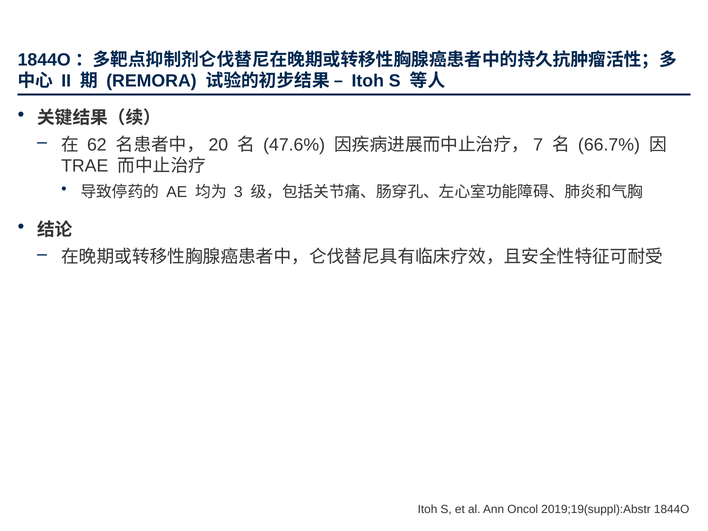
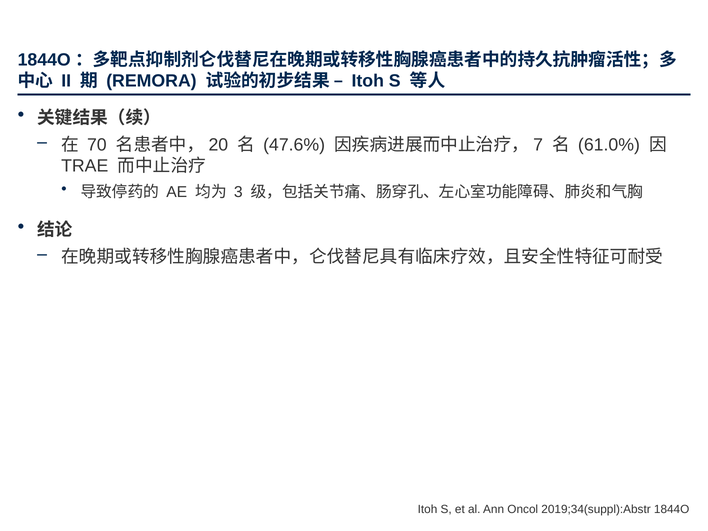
62: 62 -> 70
66.7%: 66.7% -> 61.0%
2019;19(suppl):Abstr: 2019;19(suppl):Abstr -> 2019;34(suppl):Abstr
